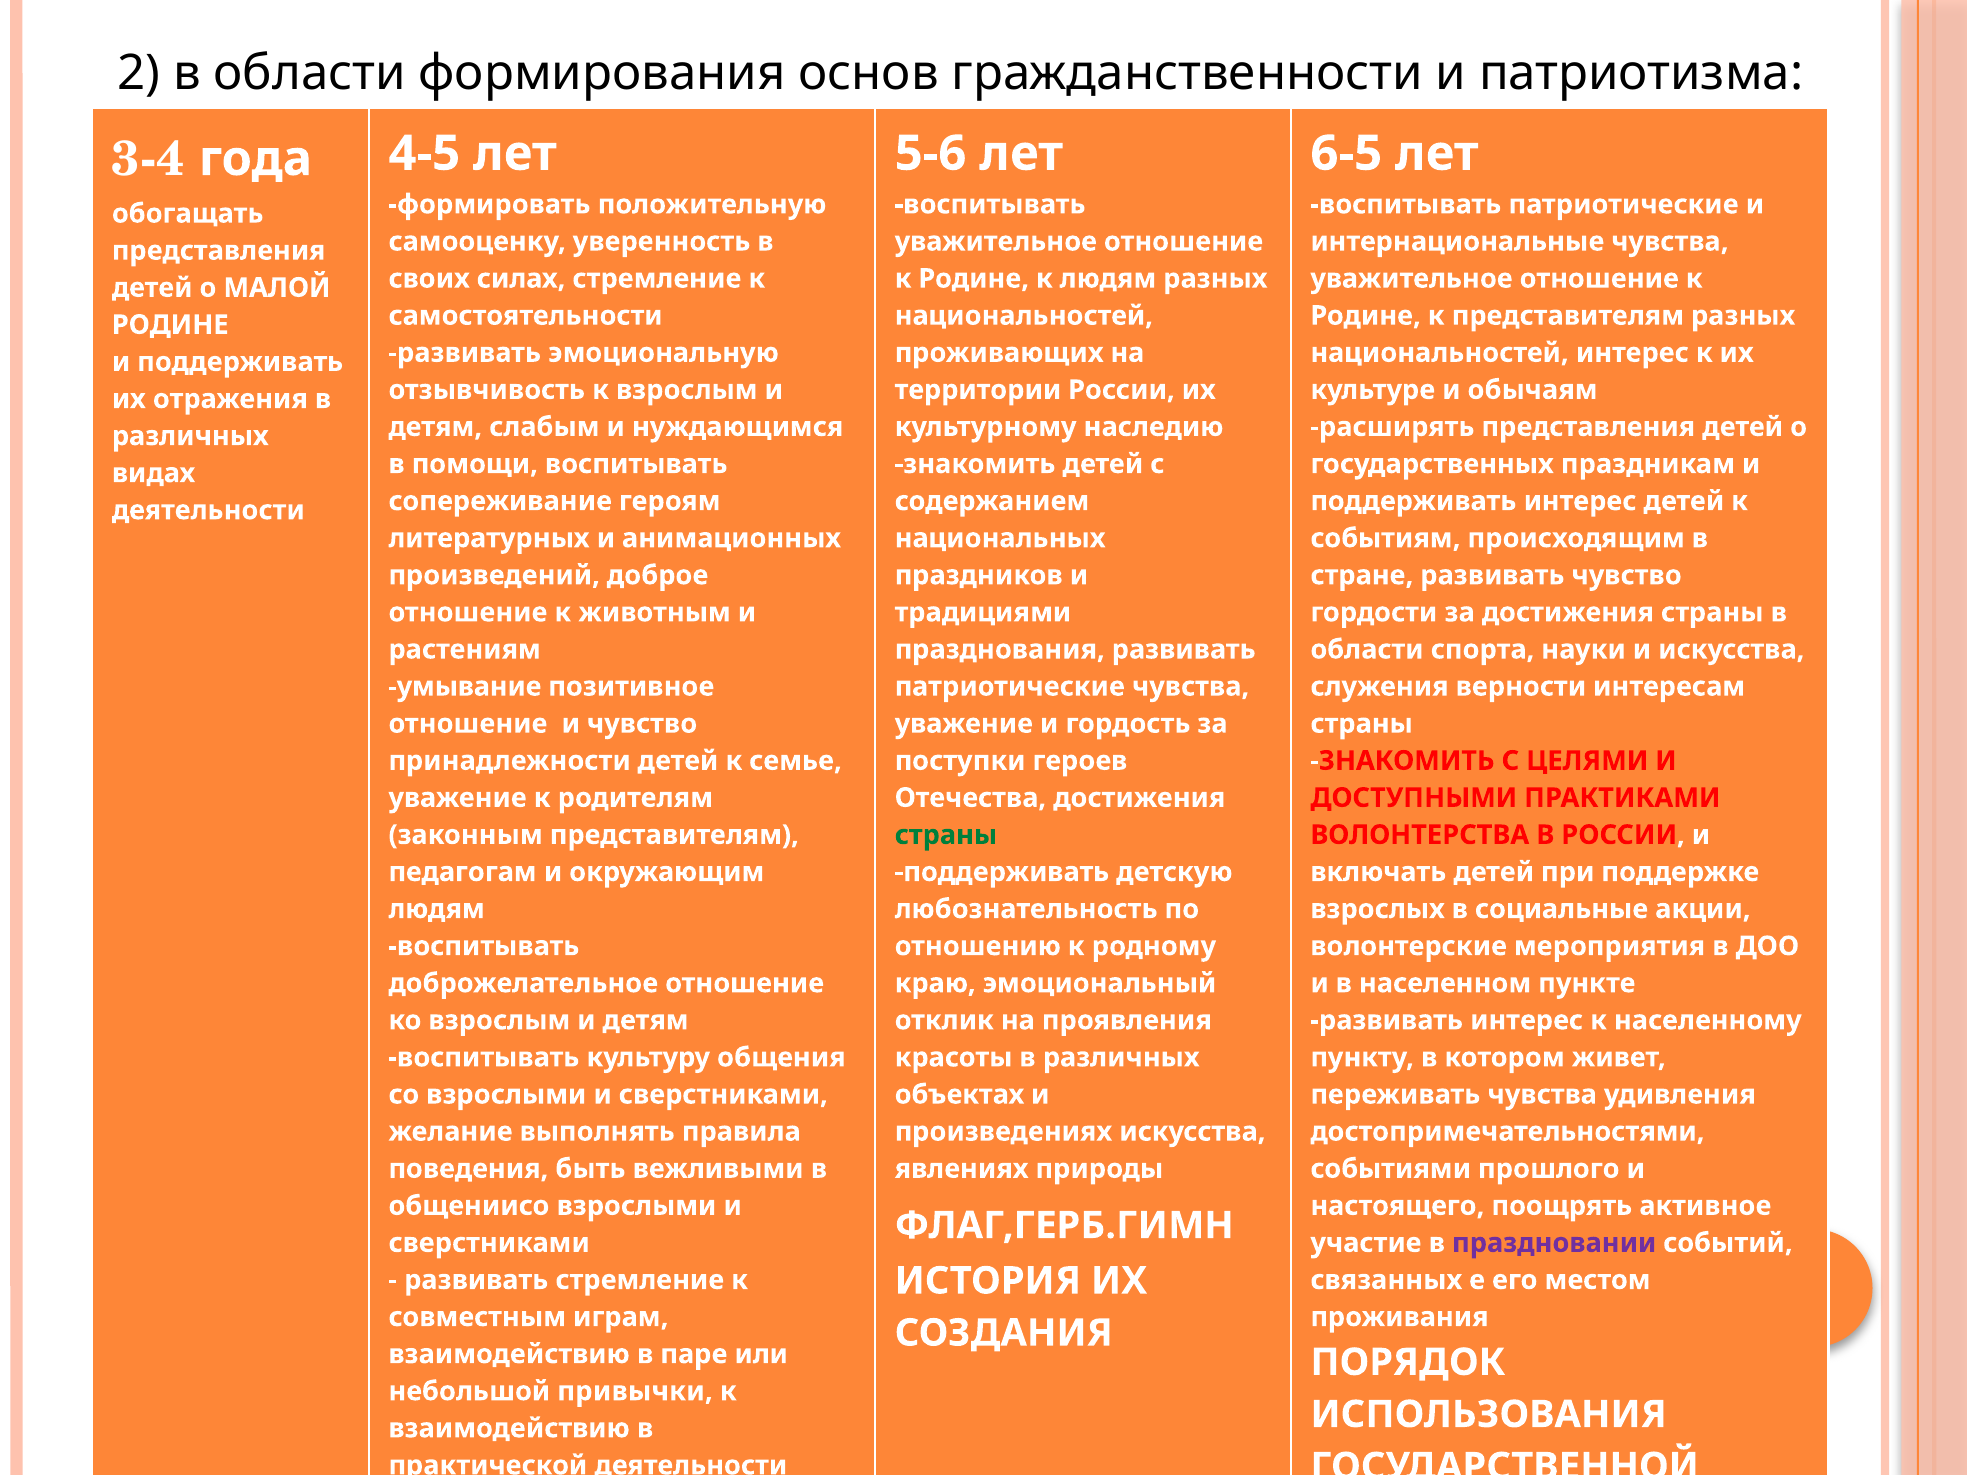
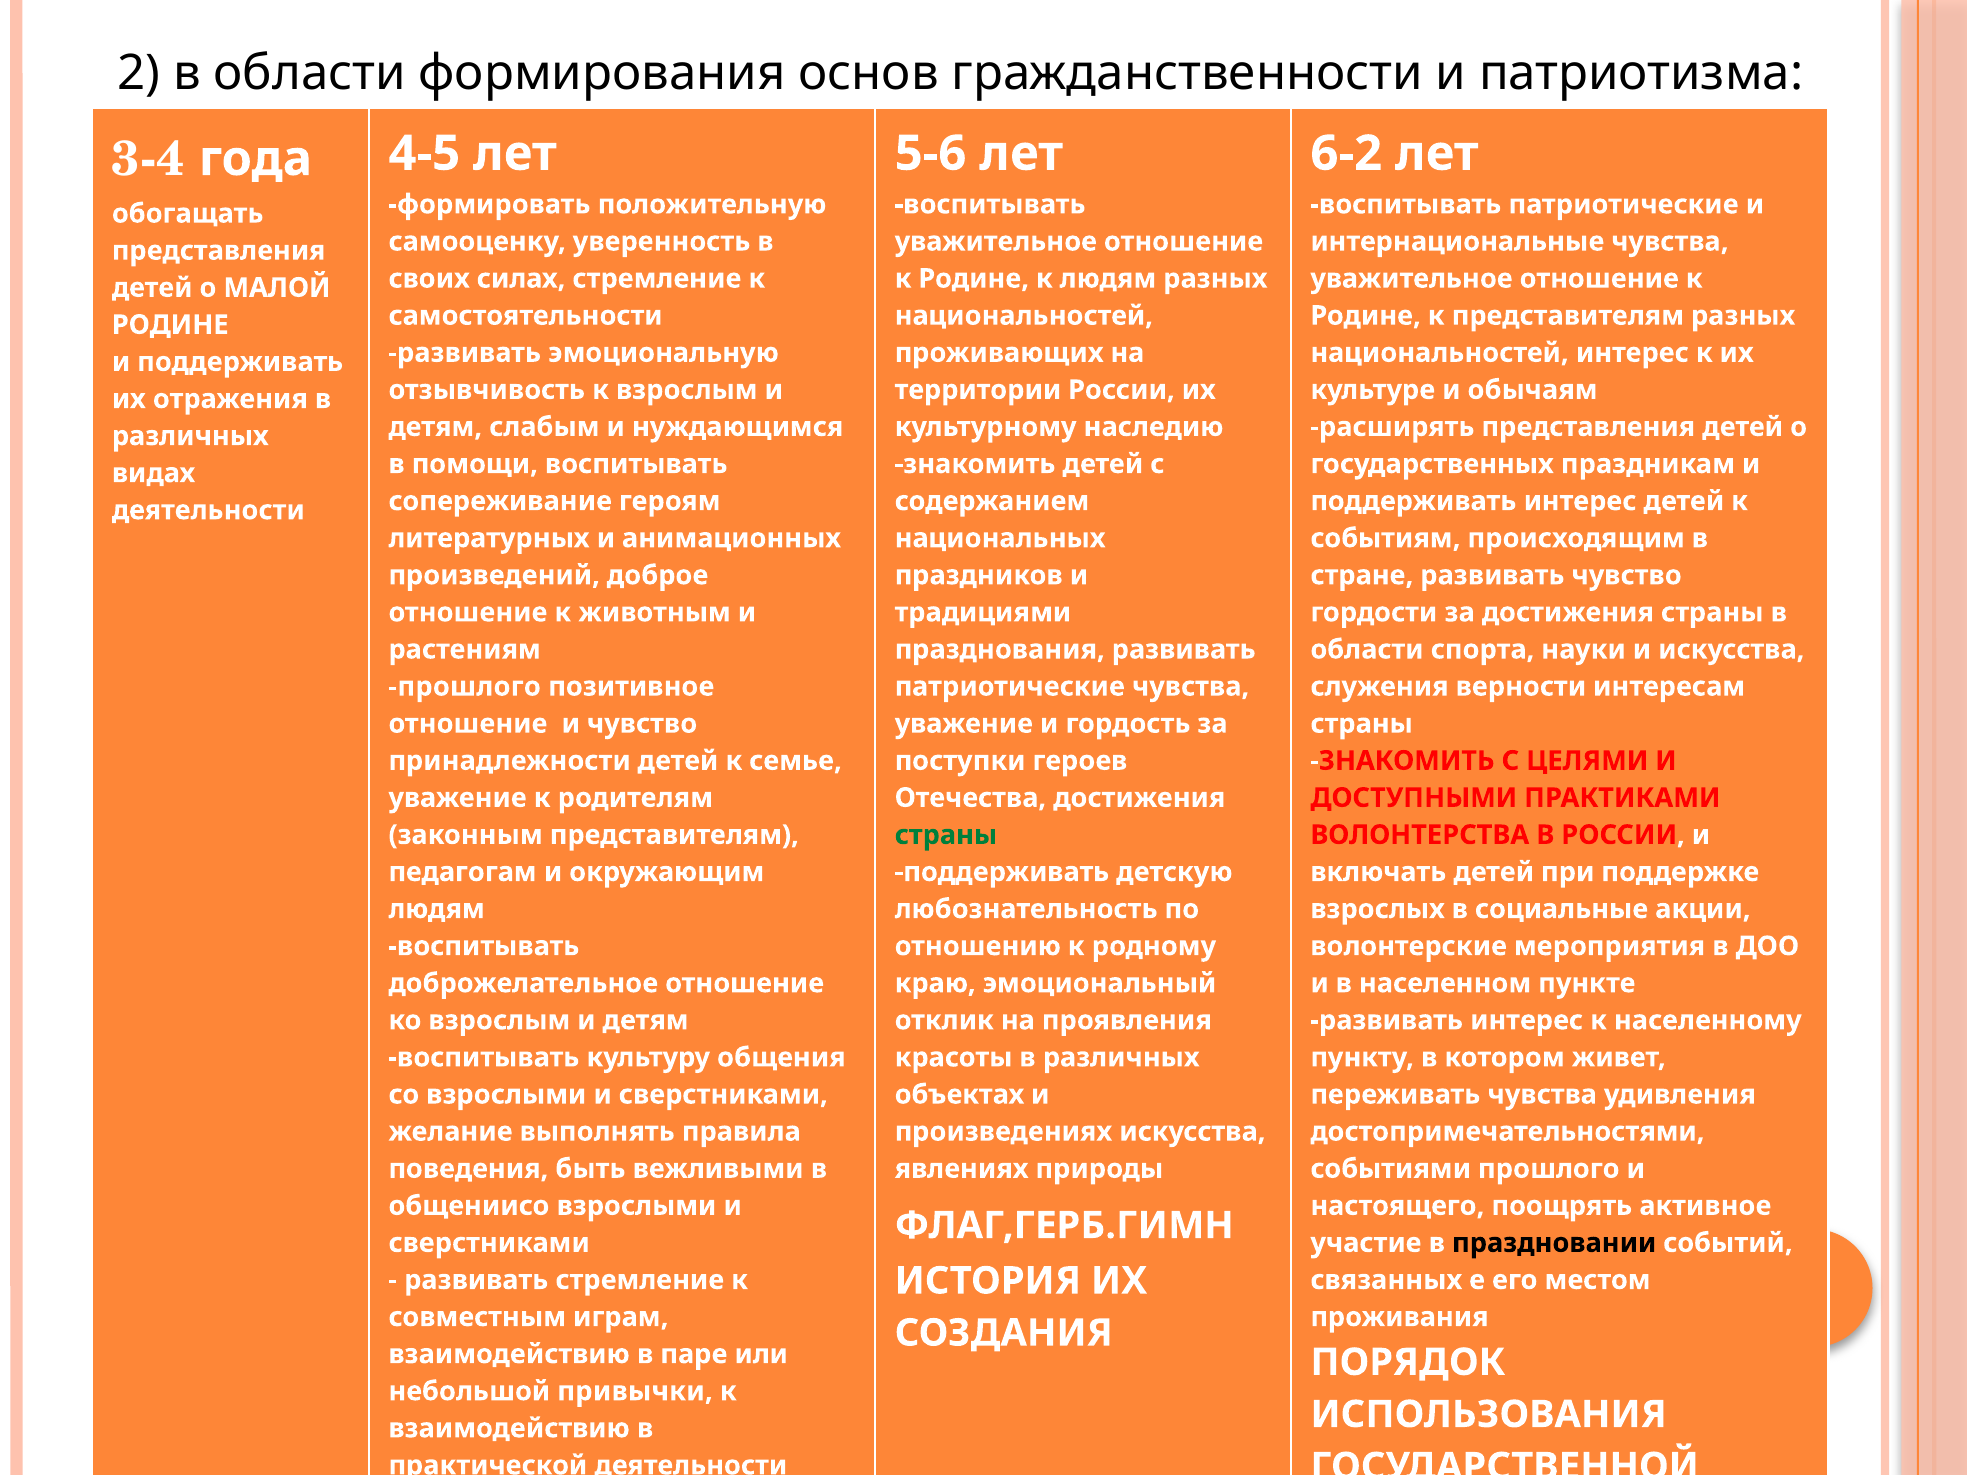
6-5: 6-5 -> 6-2
умывание at (465, 687): умывание -> прошлого
праздновании colour: purple -> black
